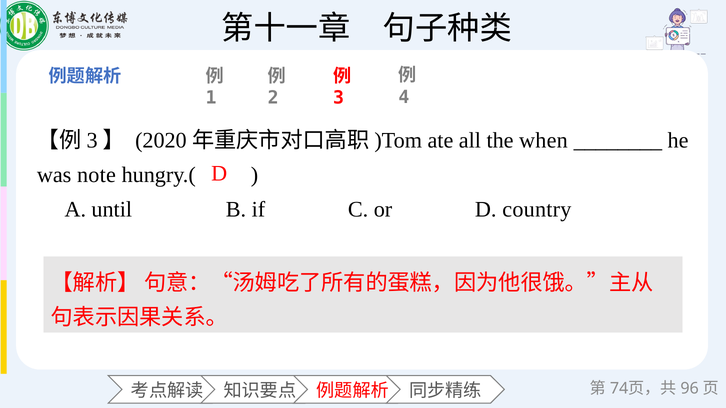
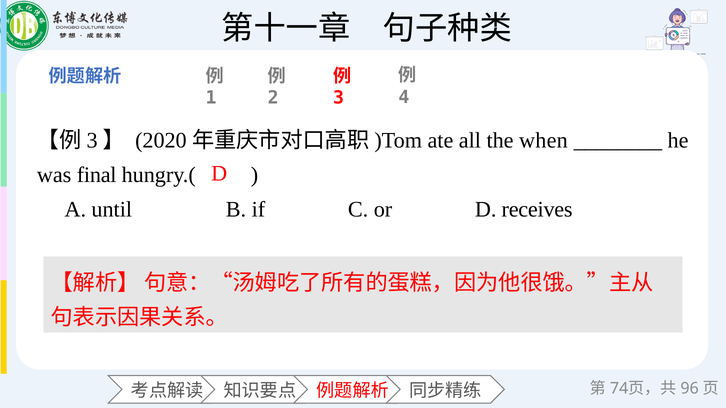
note: note -> final
country: country -> receives
